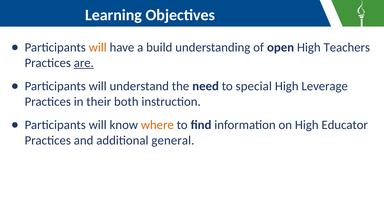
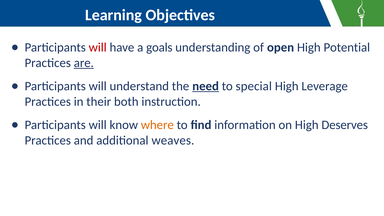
will at (98, 48) colour: orange -> red
build: build -> goals
Teachers: Teachers -> Potential
need underline: none -> present
Educator: Educator -> Deserves
general: general -> weaves
